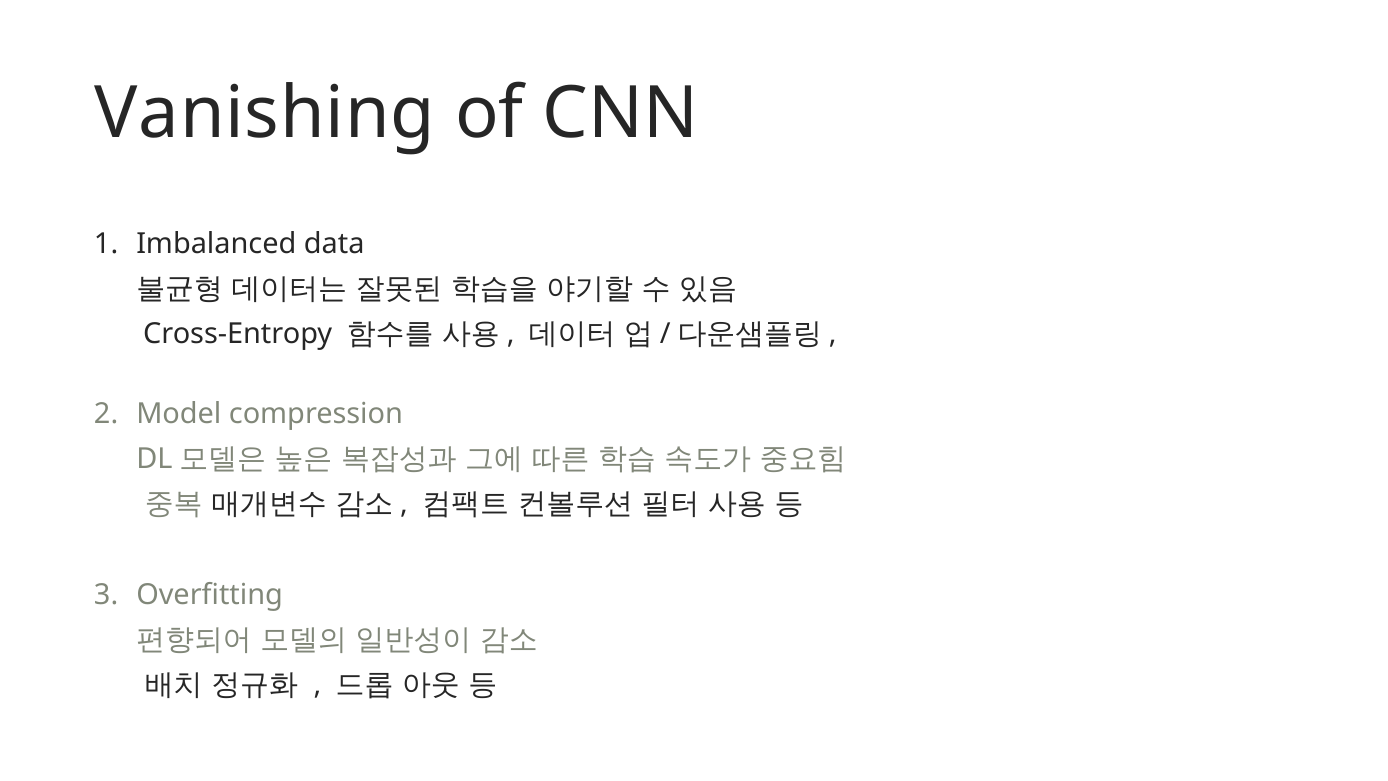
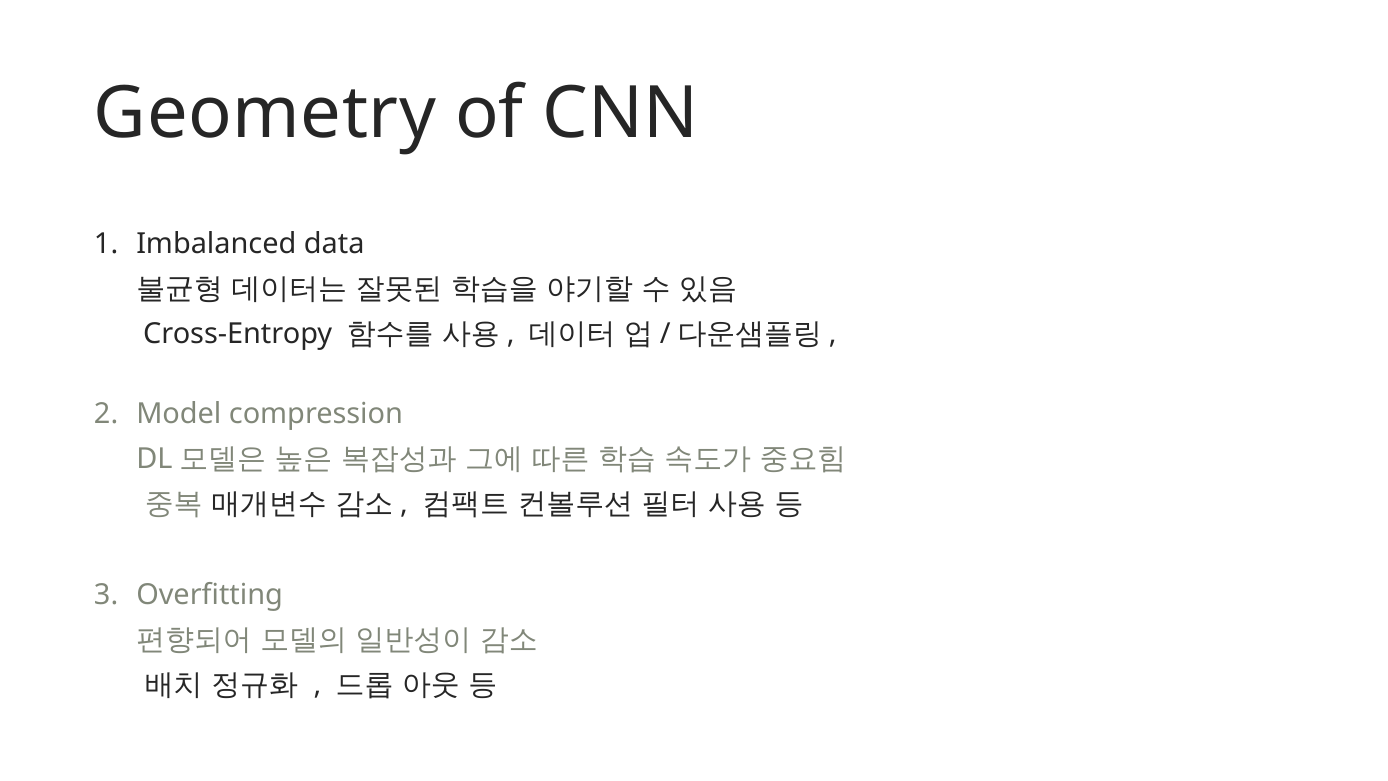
Vanishing: Vanishing -> Geometry
